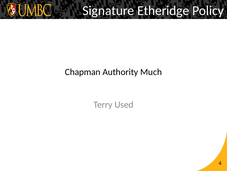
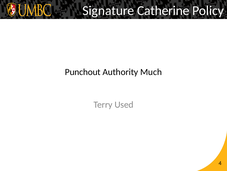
Etheridge: Etheridge -> Catherine
Chapman: Chapman -> Punchout
